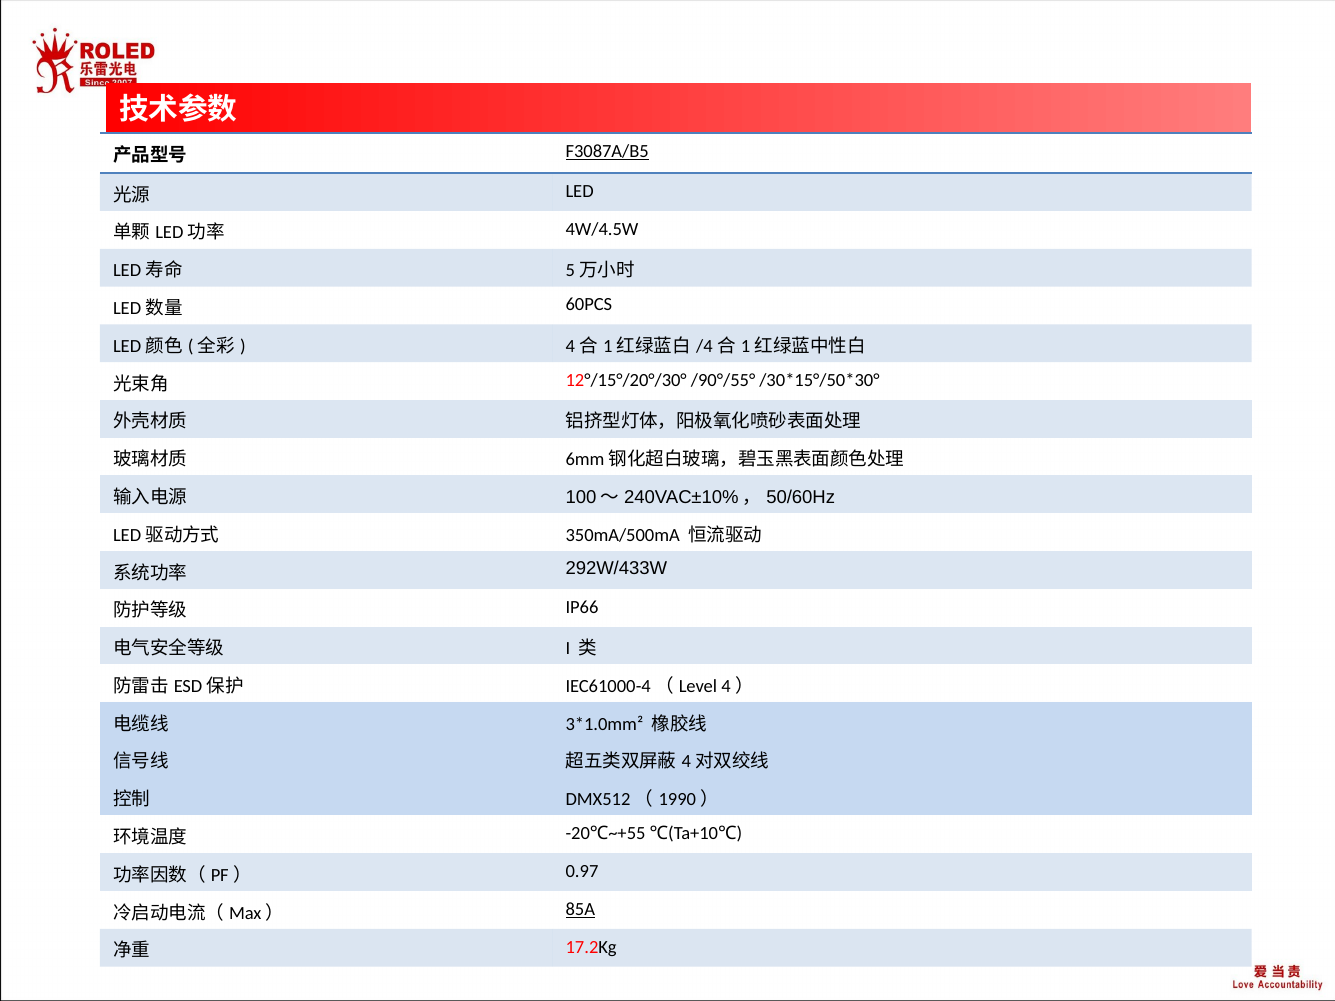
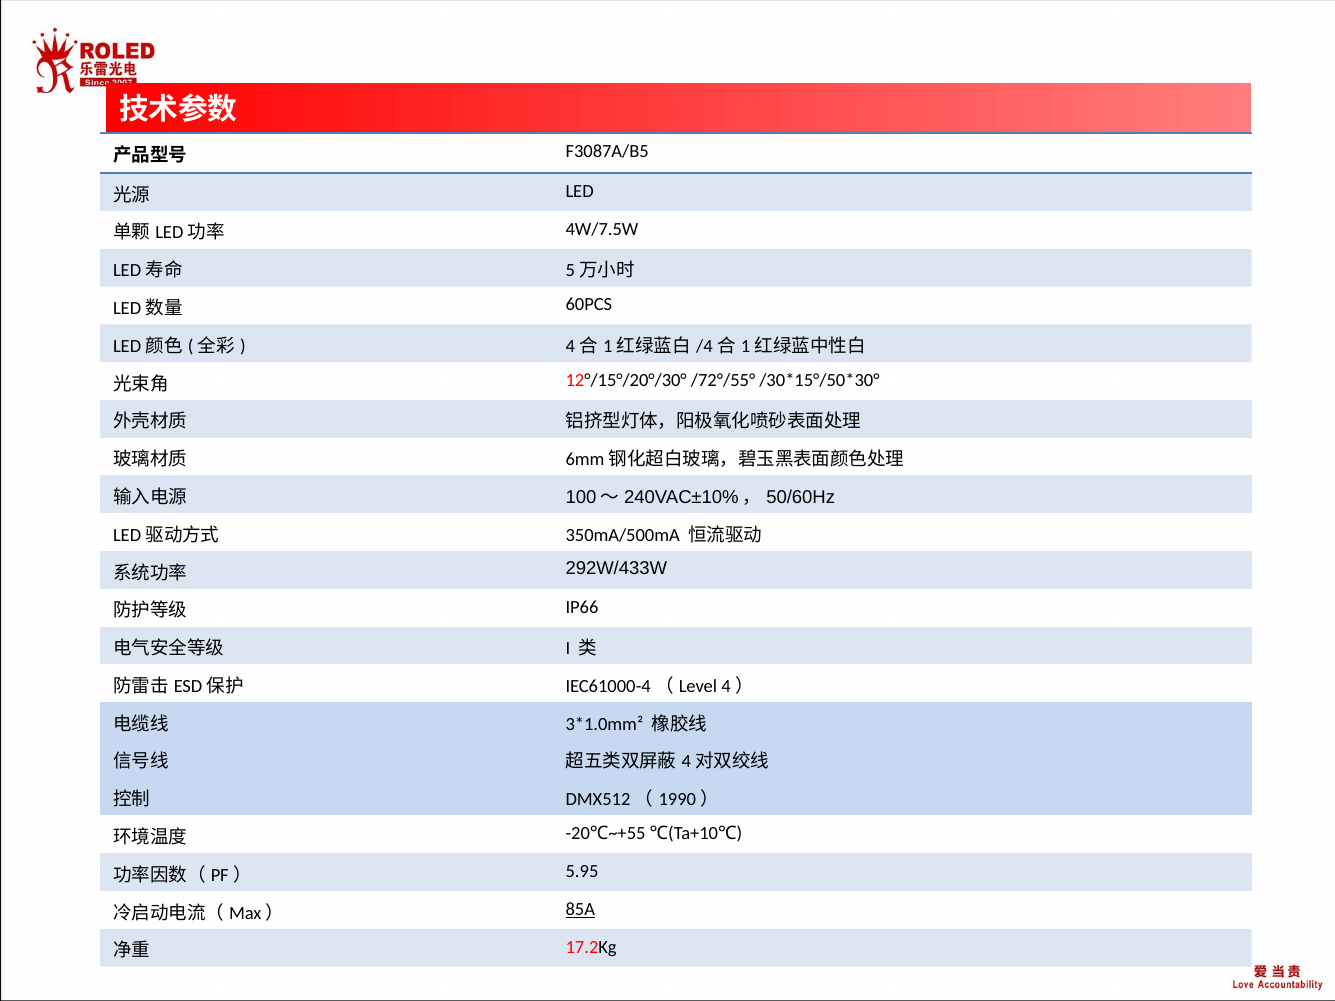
F3087A/B5 underline: present -> none
4W/4.5W: 4W/4.5W -> 4W/7.5W
/90°/55°: /90°/55° -> /72°/55°
0.97: 0.97 -> 5.95
